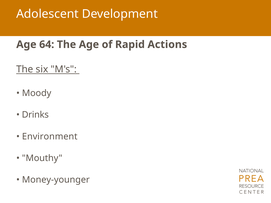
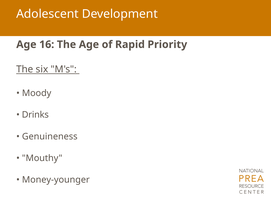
64: 64 -> 16
Actions: Actions -> Priority
Environment: Environment -> Genuineness
